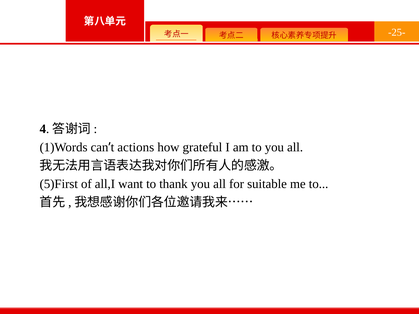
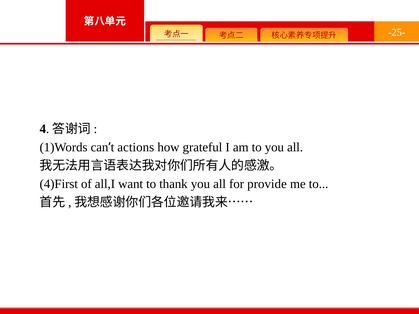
5)First: 5)First -> 4)First
suitable: suitable -> provide
